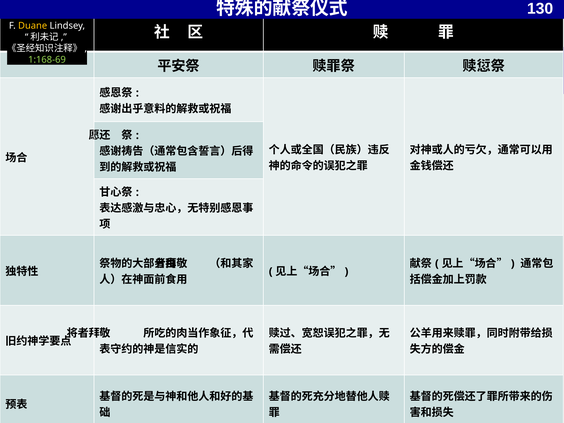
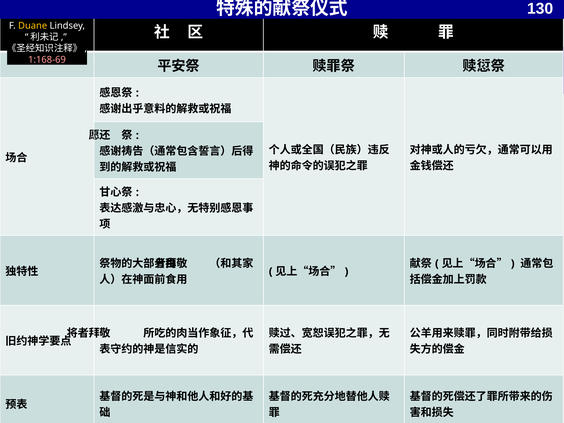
1:168-69 colour: light green -> pink
